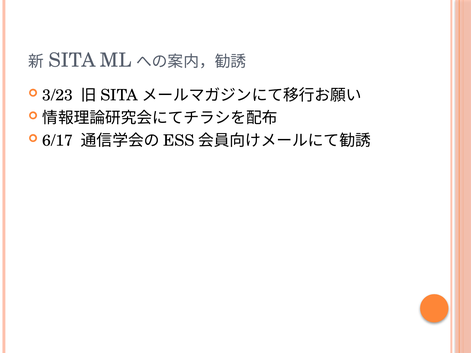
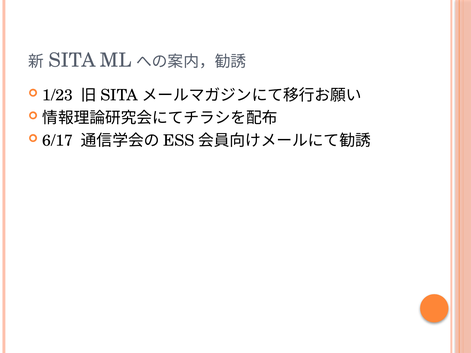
3/23: 3/23 -> 1/23
